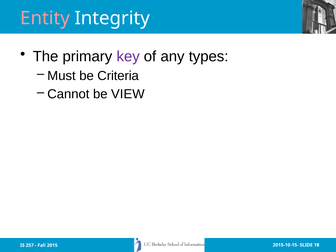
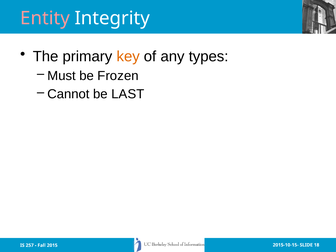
key colour: purple -> orange
Criteria: Criteria -> Frozen
VIEW: VIEW -> LAST
